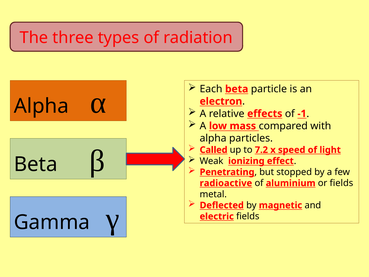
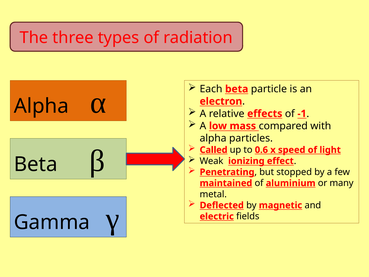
7.2: 7.2 -> 0.6
radioactive: radioactive -> maintained
or fields: fields -> many
